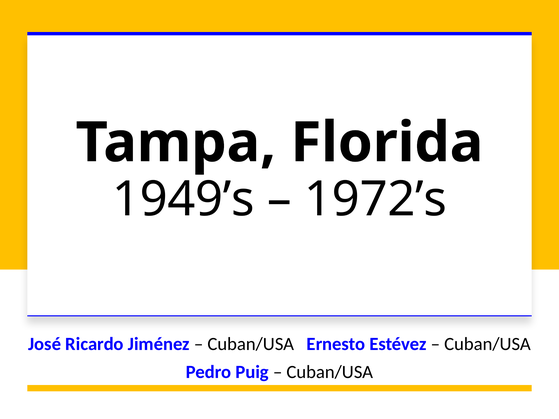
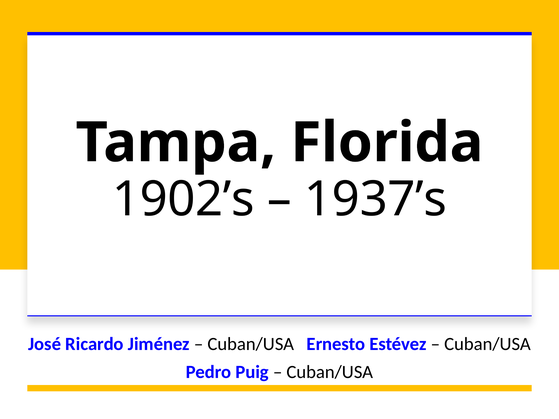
1949’s: 1949’s -> 1902’s
1972’s: 1972’s -> 1937’s
